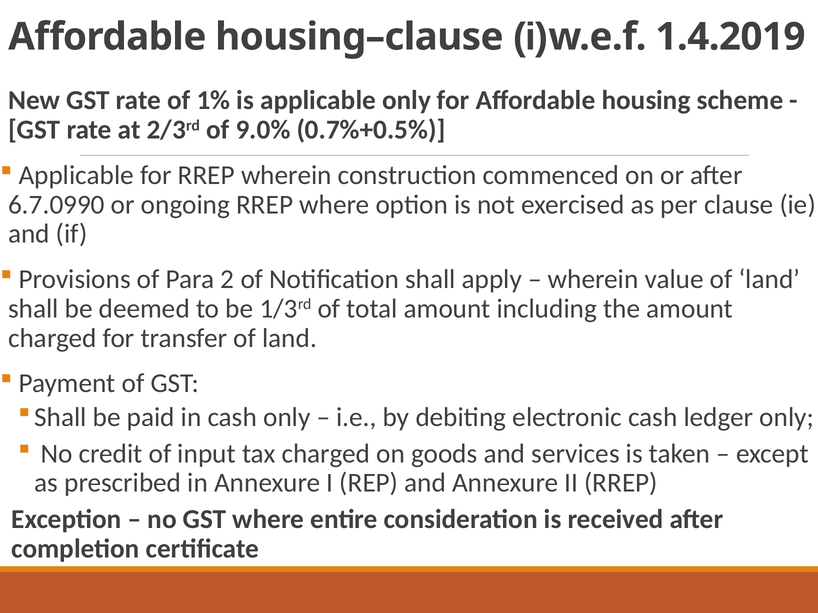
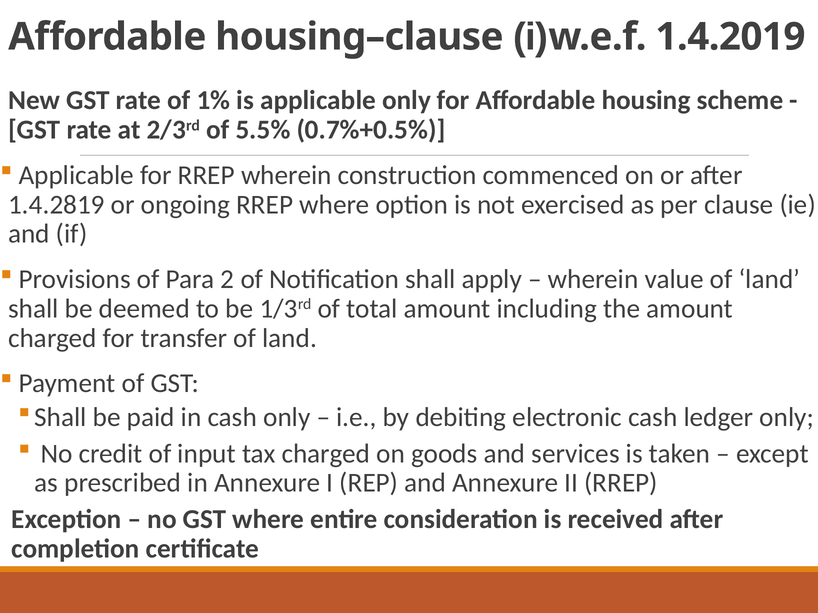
9.0%: 9.0% -> 5.5%
6.7.0990: 6.7.0990 -> 1.4.2819
